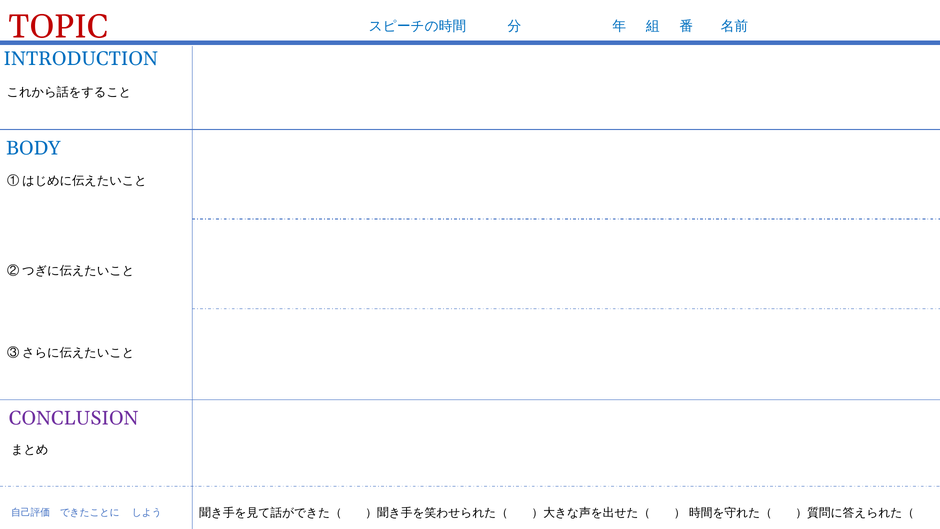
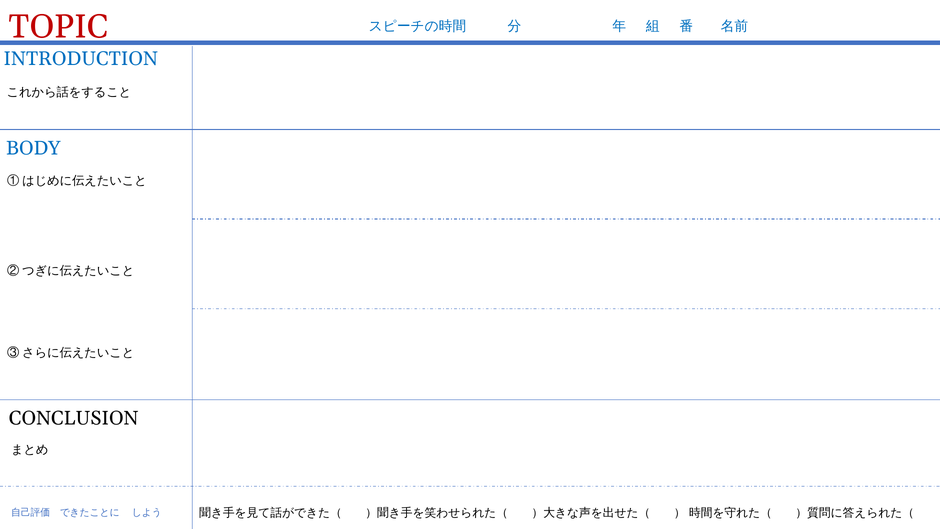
CONCLUSION colour: purple -> black
